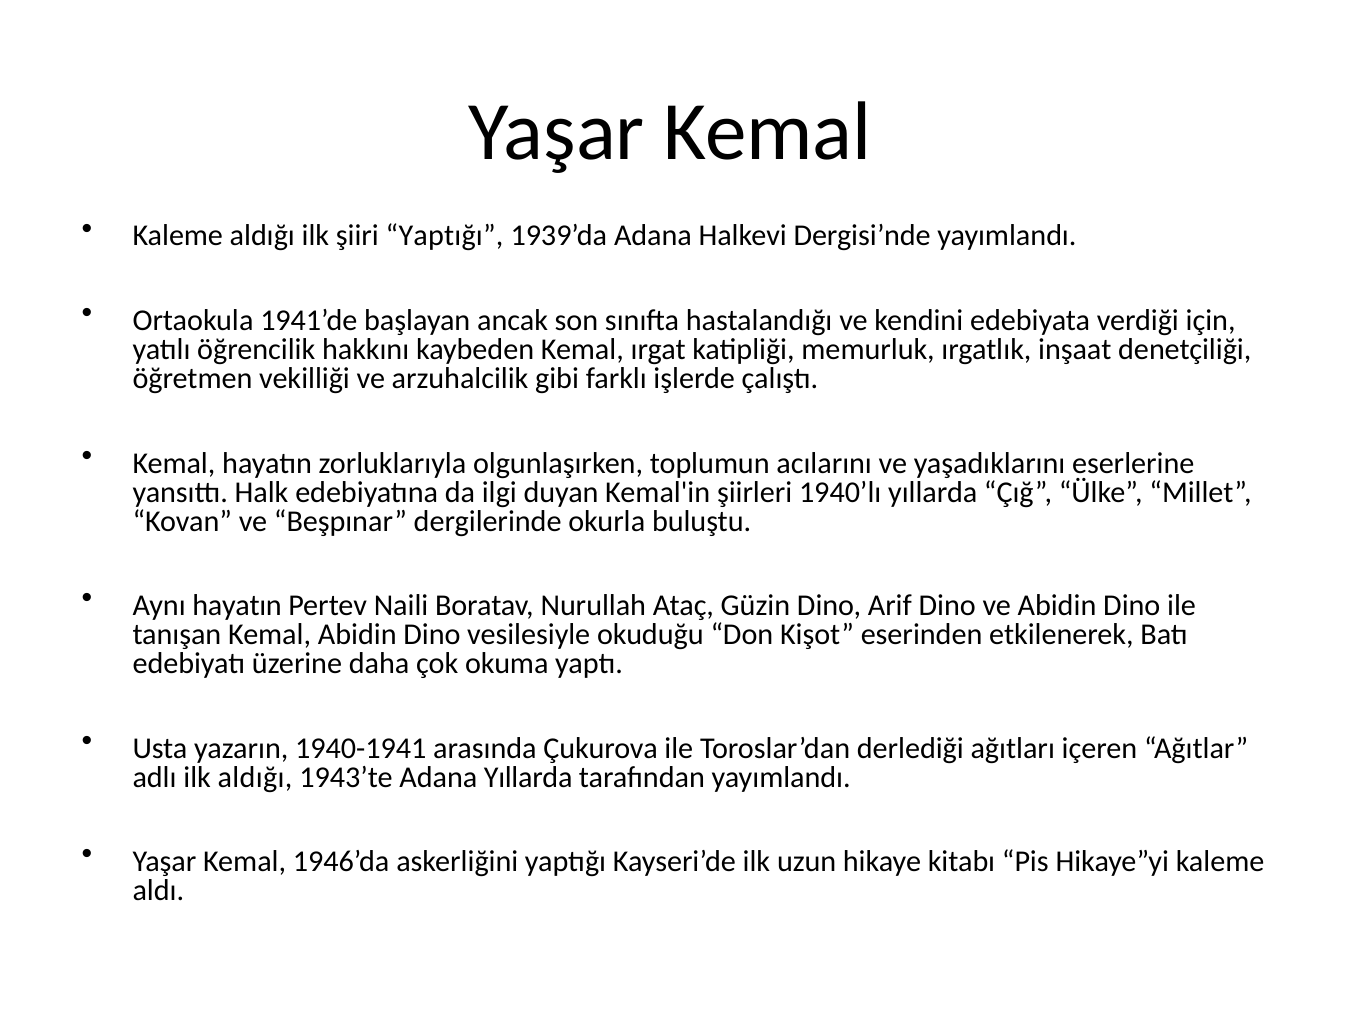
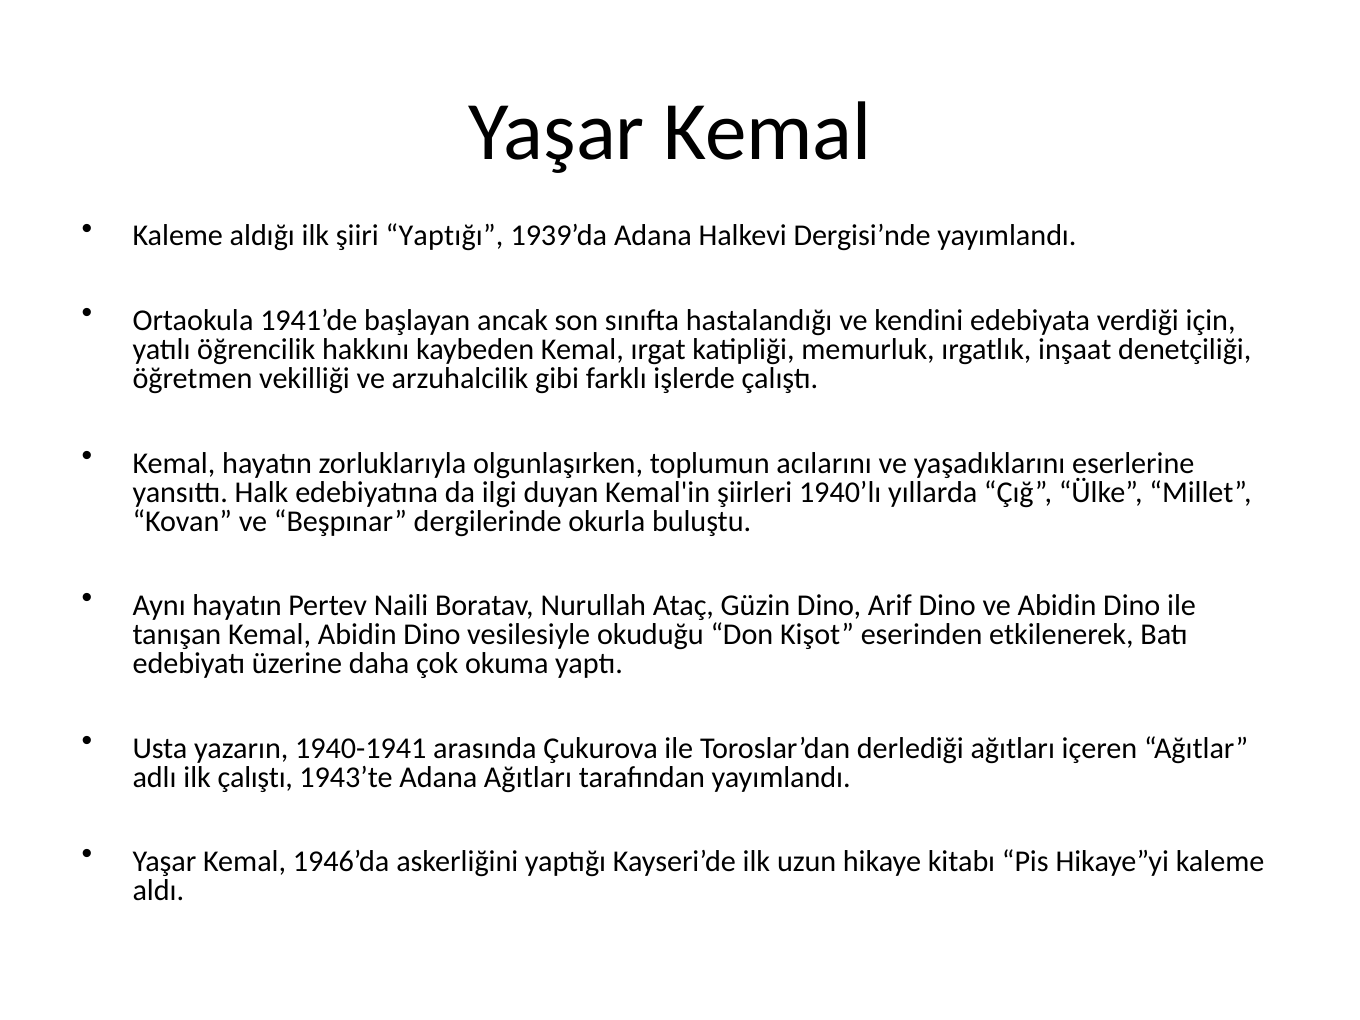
ilk aldığı: aldığı -> çalıştı
Adana Yıllarda: Yıllarda -> Ağıtları
